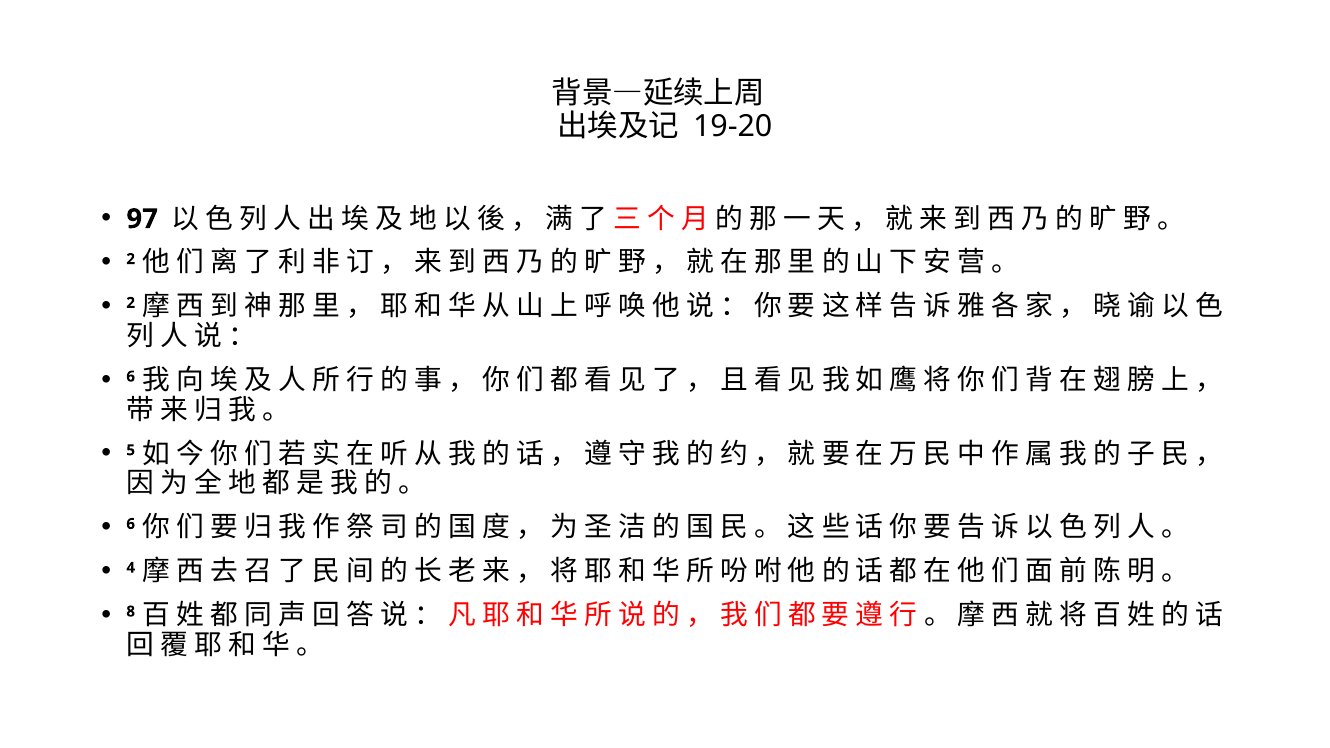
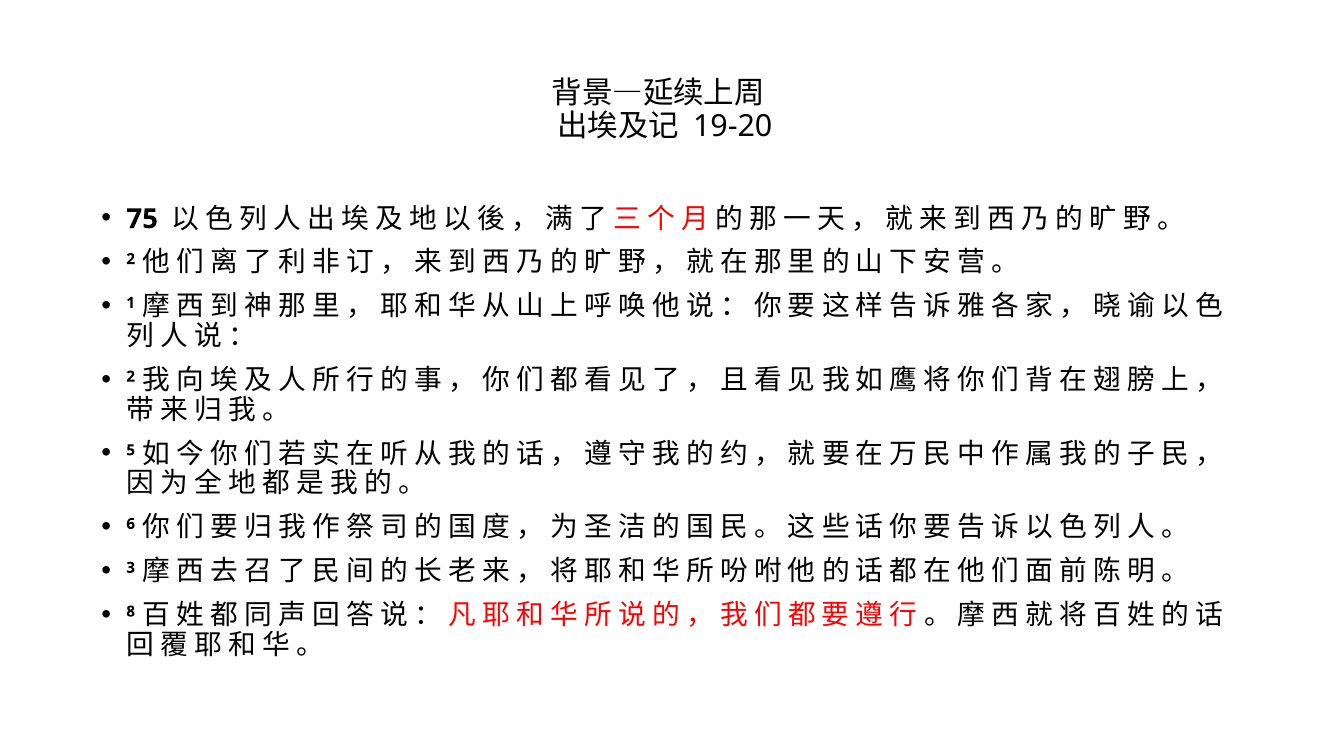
97: 97 -> 75
2 at (131, 303): 2 -> 1
6 at (131, 377): 6 -> 2
4: 4 -> 3
